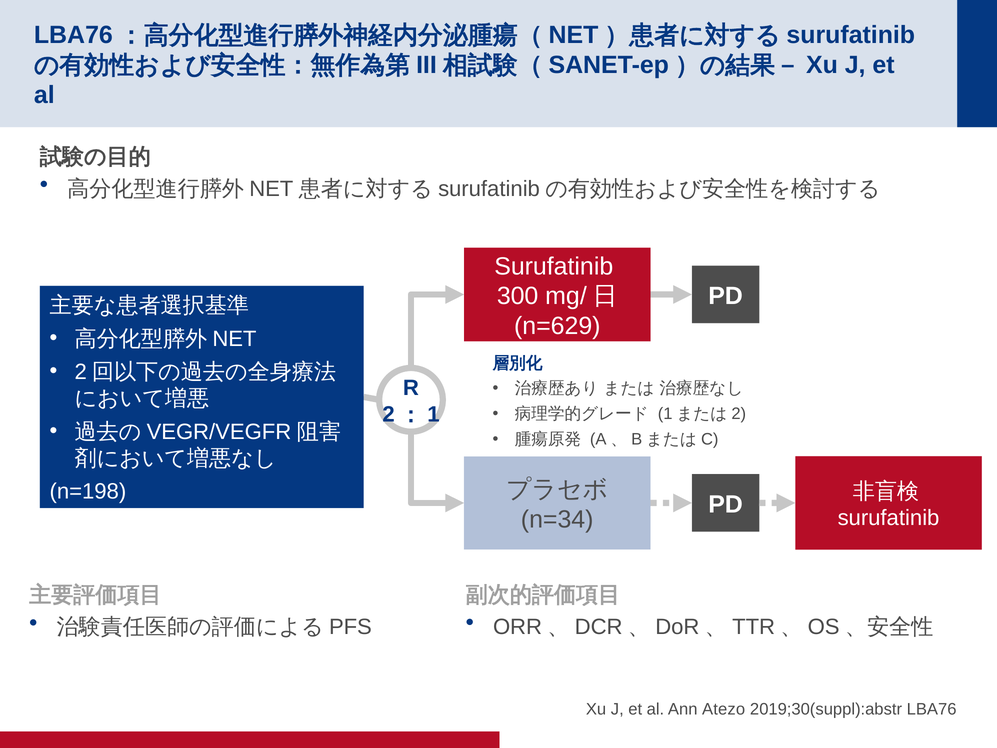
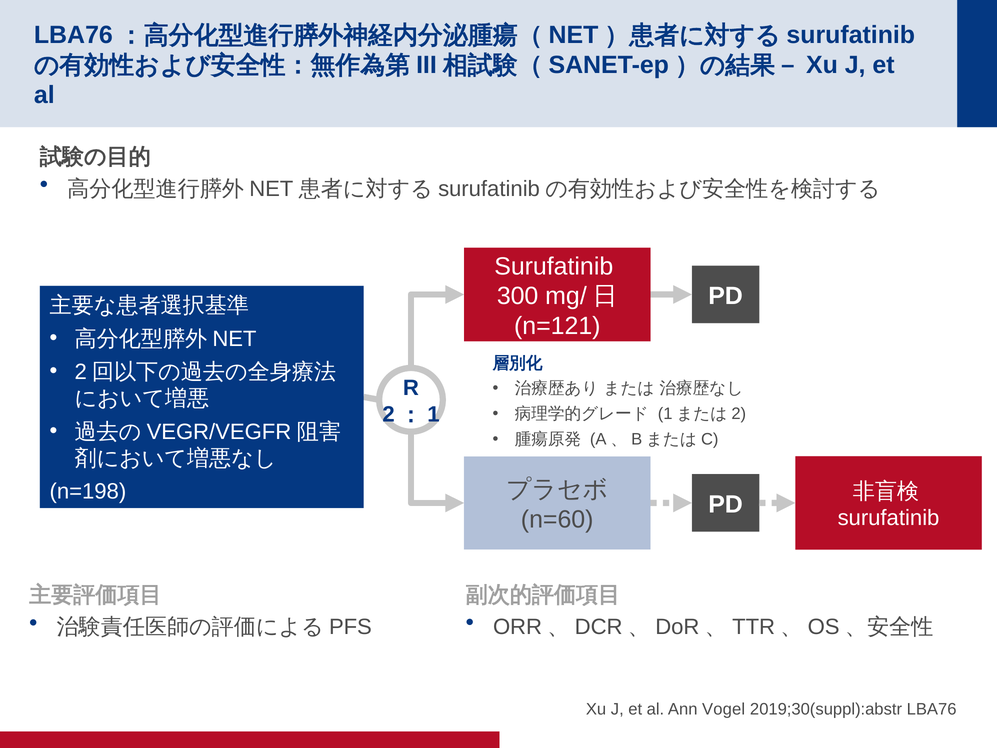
n=629: n=629 -> n=121
n=34: n=34 -> n=60
Atezo: Atezo -> Vogel
